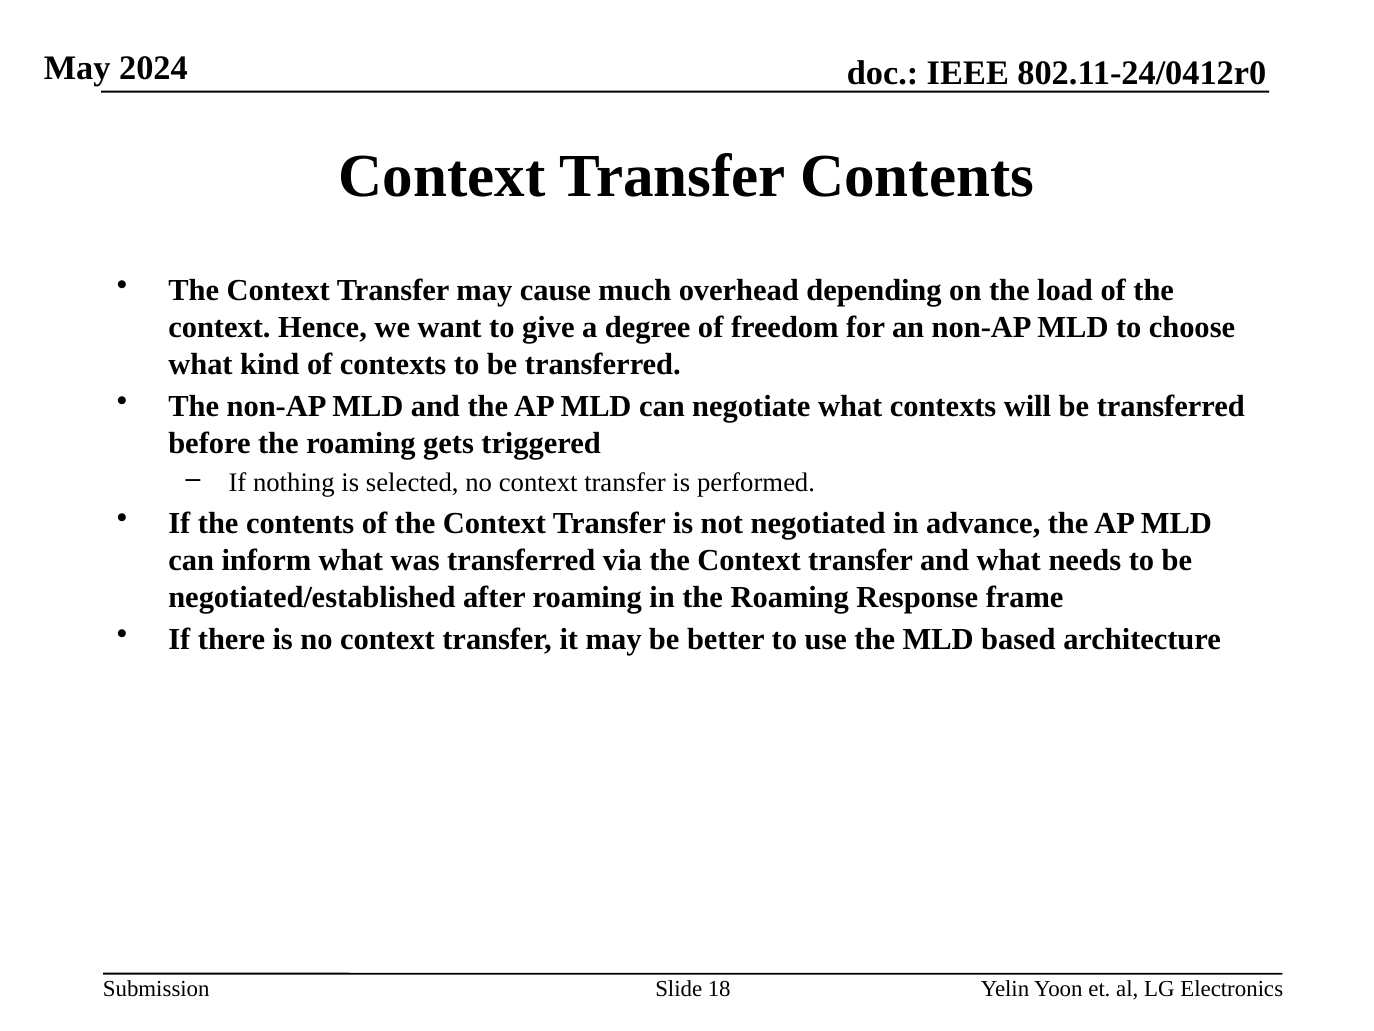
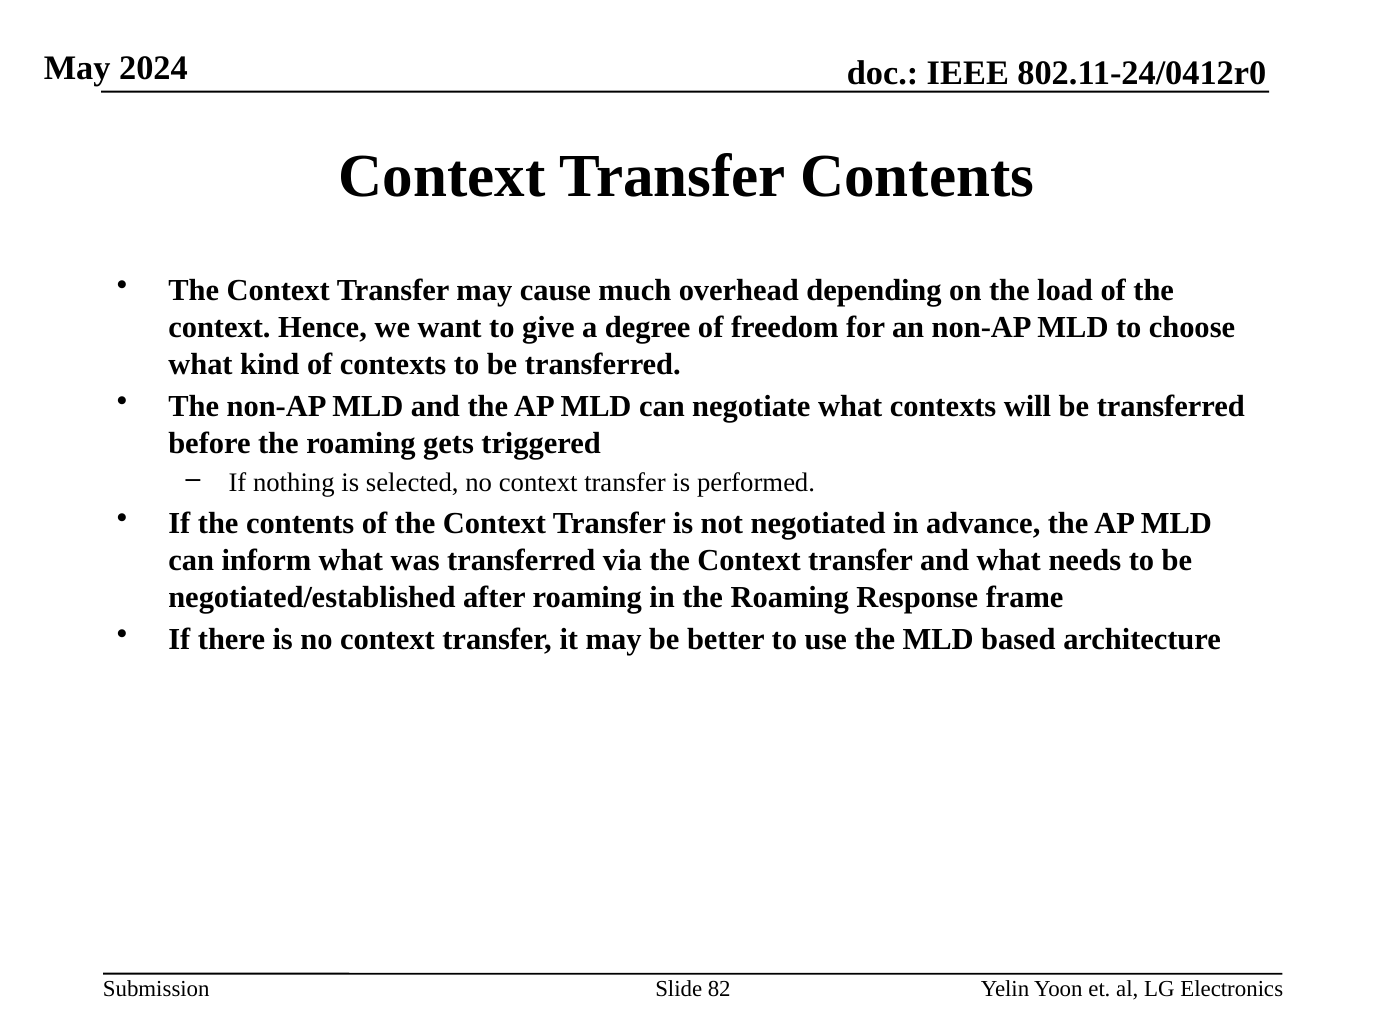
18: 18 -> 82
